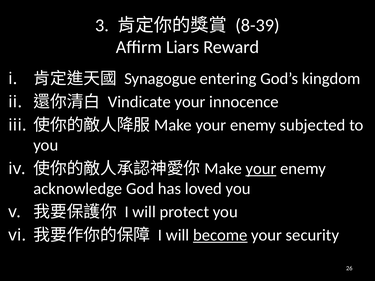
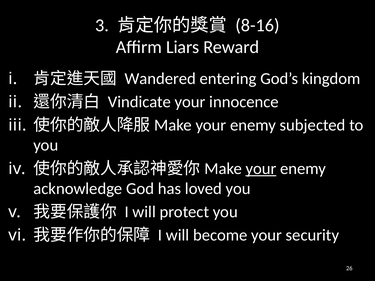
8-39: 8-39 -> 8-16
Synagogue: Synagogue -> Wandered
become underline: present -> none
